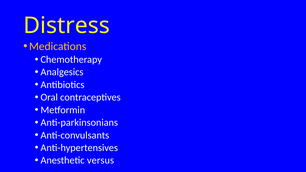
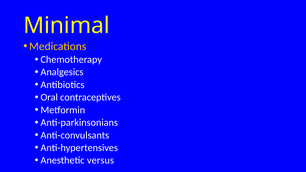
Distress: Distress -> Minimal
